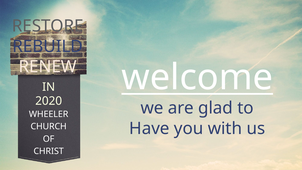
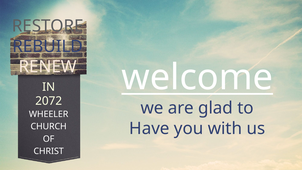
2020: 2020 -> 2072
